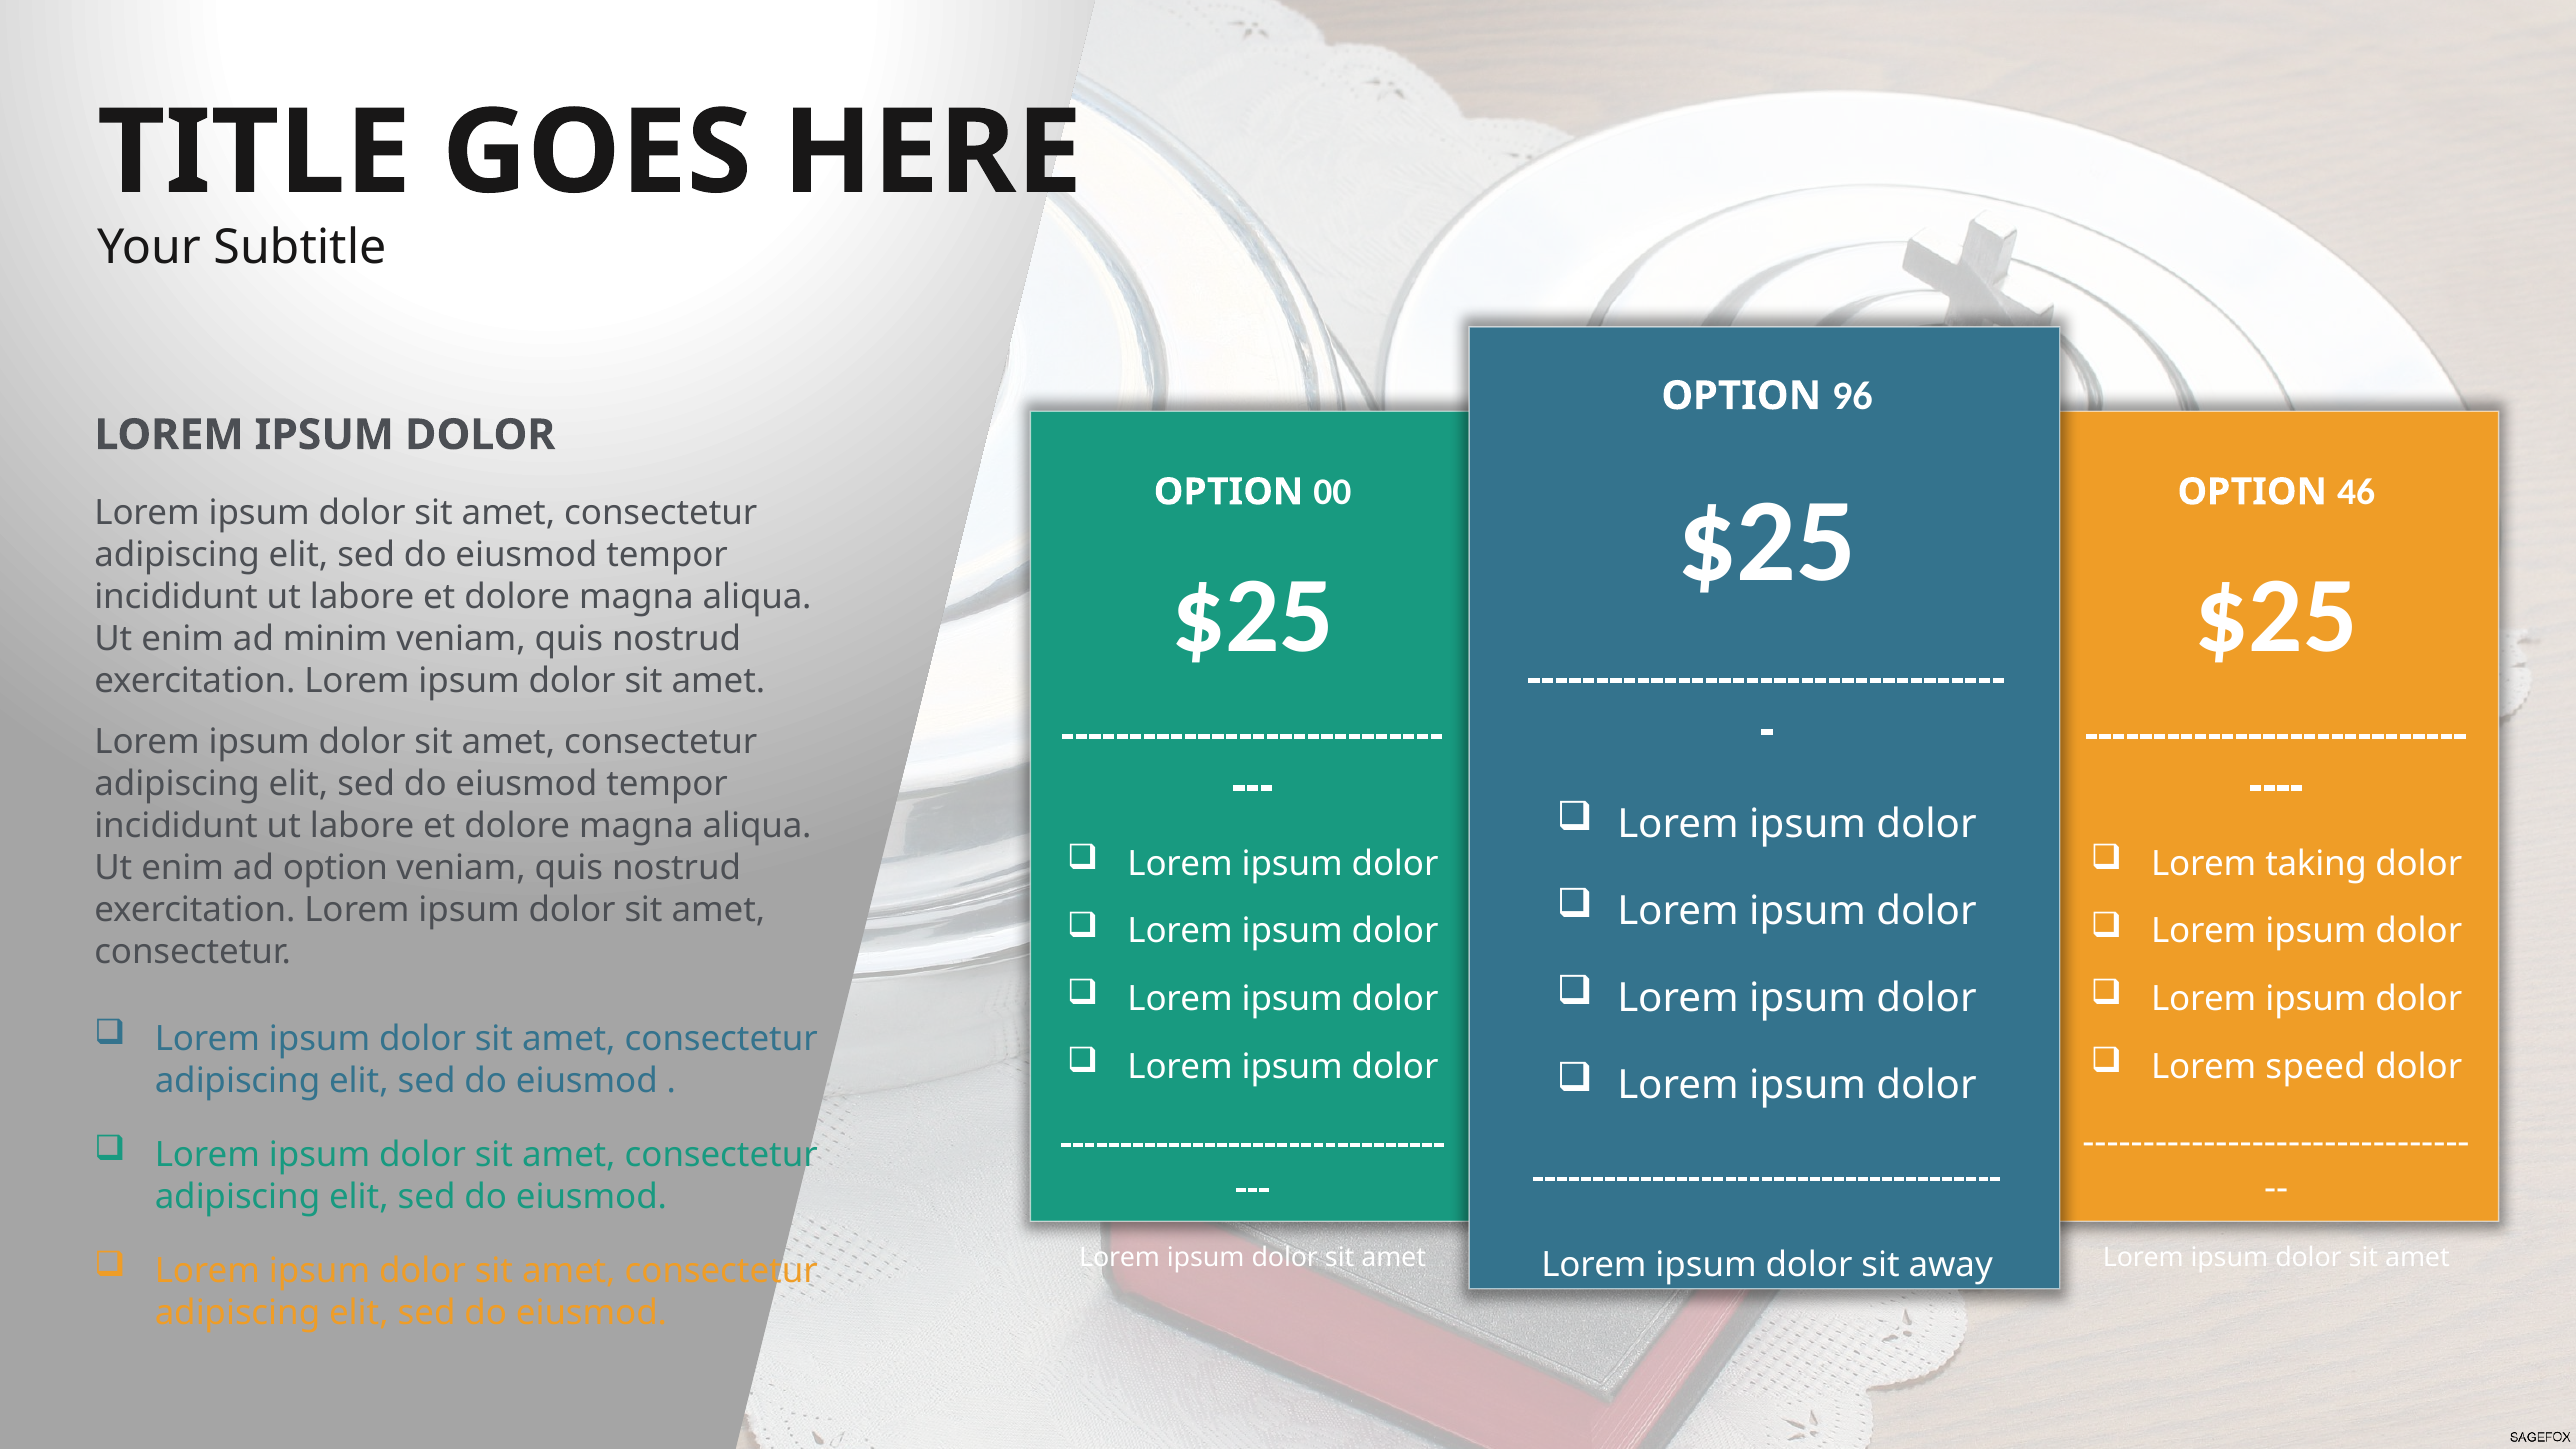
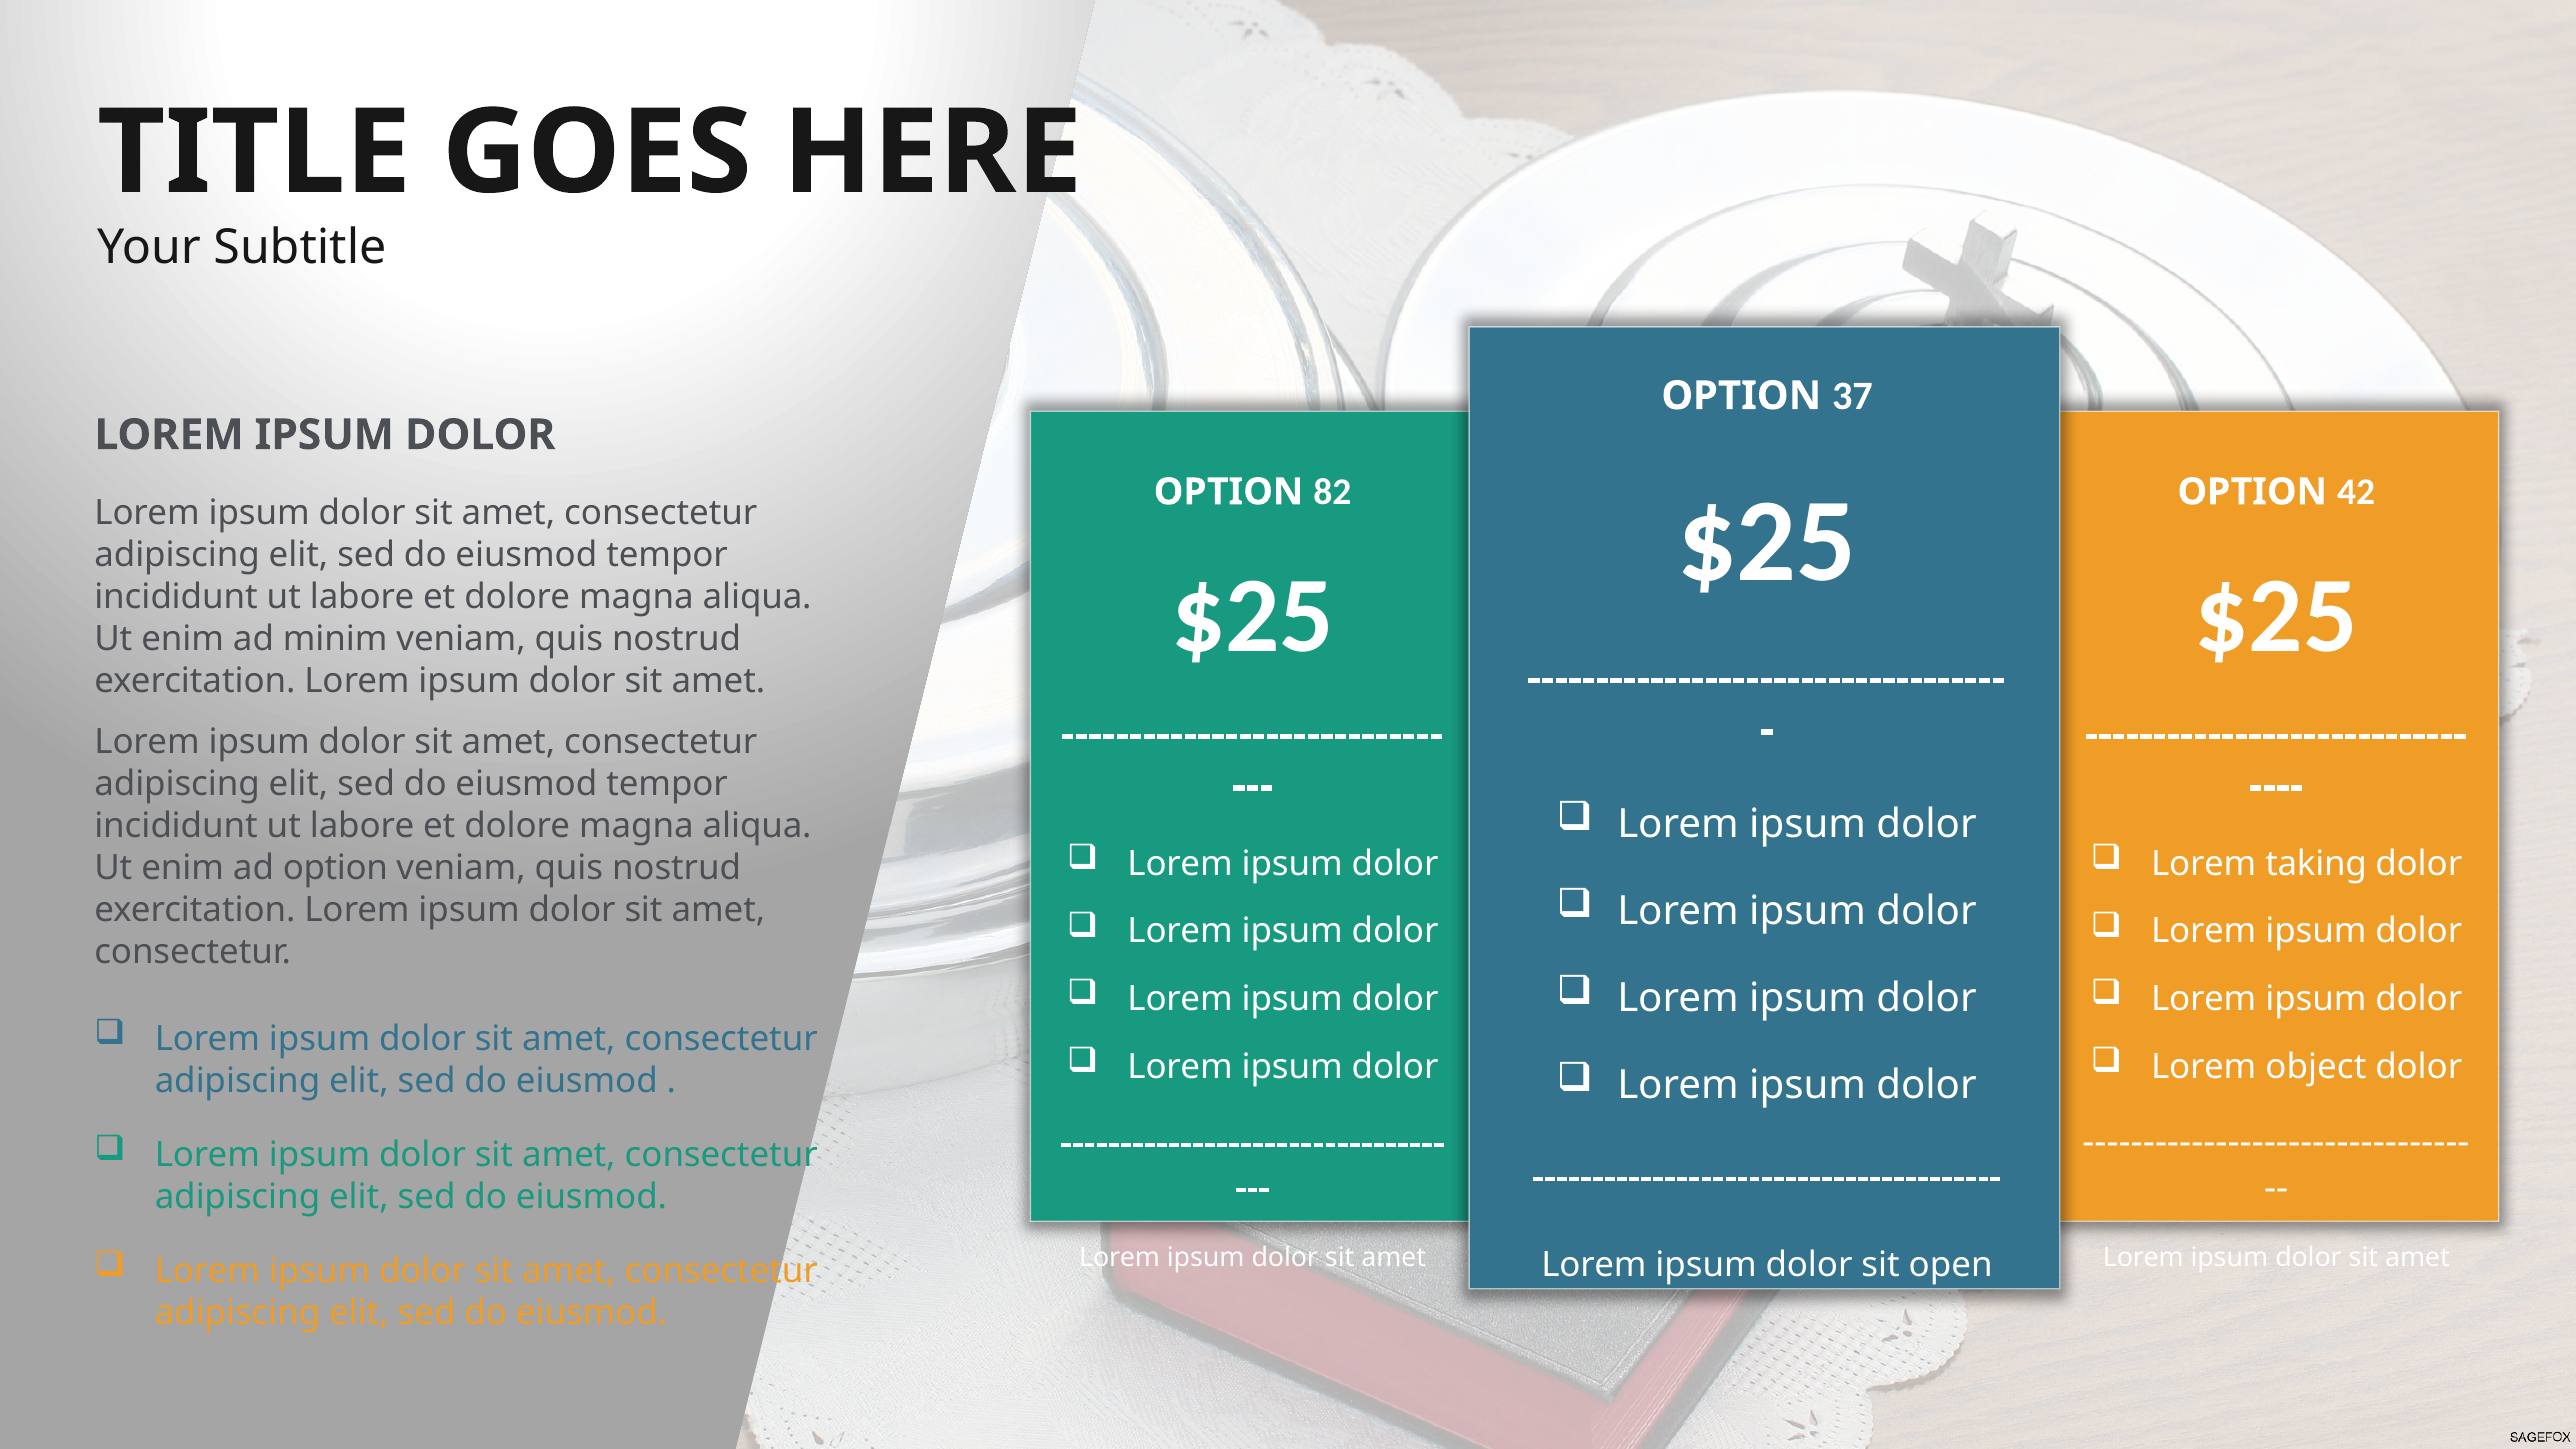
96: 96 -> 37
00: 00 -> 82
46: 46 -> 42
speed: speed -> object
away: away -> open
